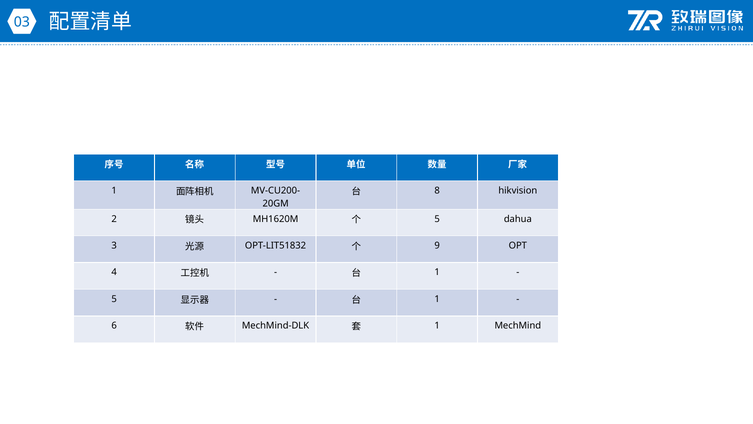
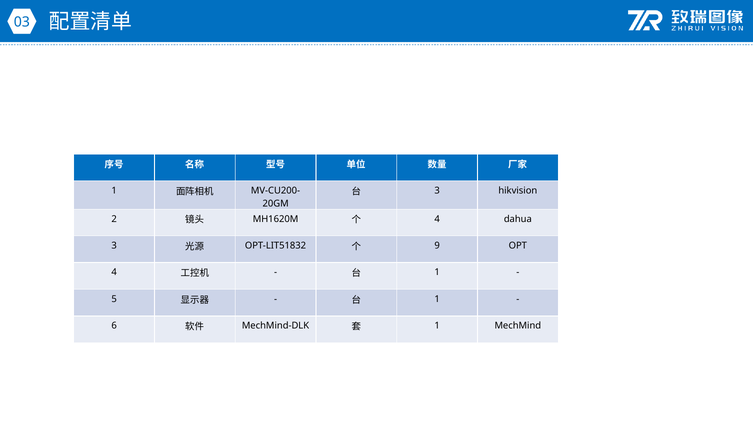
8 at (437, 190): 8 -> 3
5 at (437, 219): 5 -> 4
